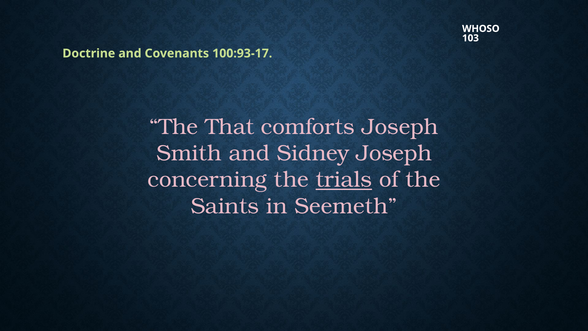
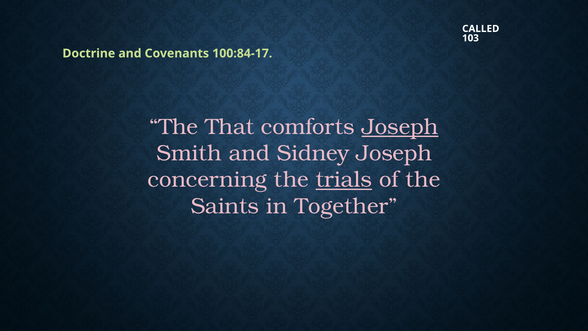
WHOSO: WHOSO -> CALLED
100:93-17: 100:93-17 -> 100:84-17
Joseph at (400, 127) underline: none -> present
Seemeth: Seemeth -> Together
